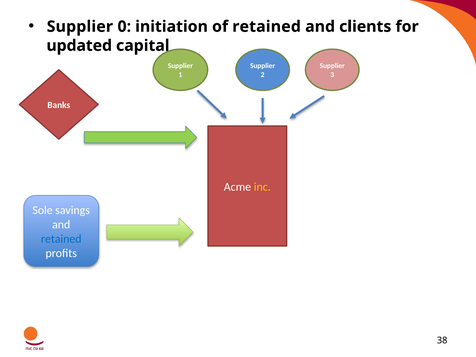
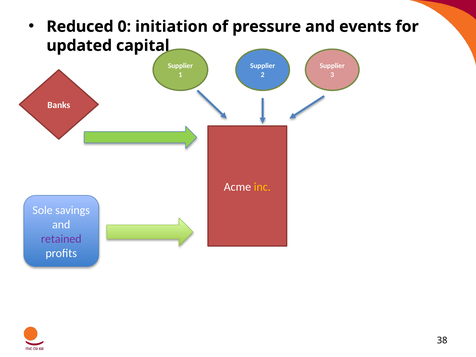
Supplier at (80, 27): Supplier -> Reduced
of retained: retained -> pressure
clients: clients -> events
retained at (61, 239) colour: blue -> purple
